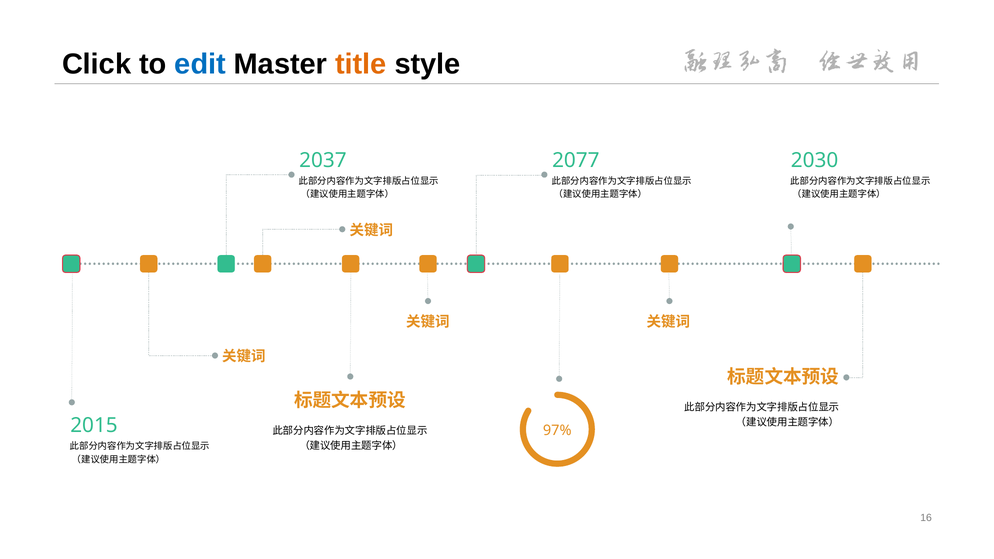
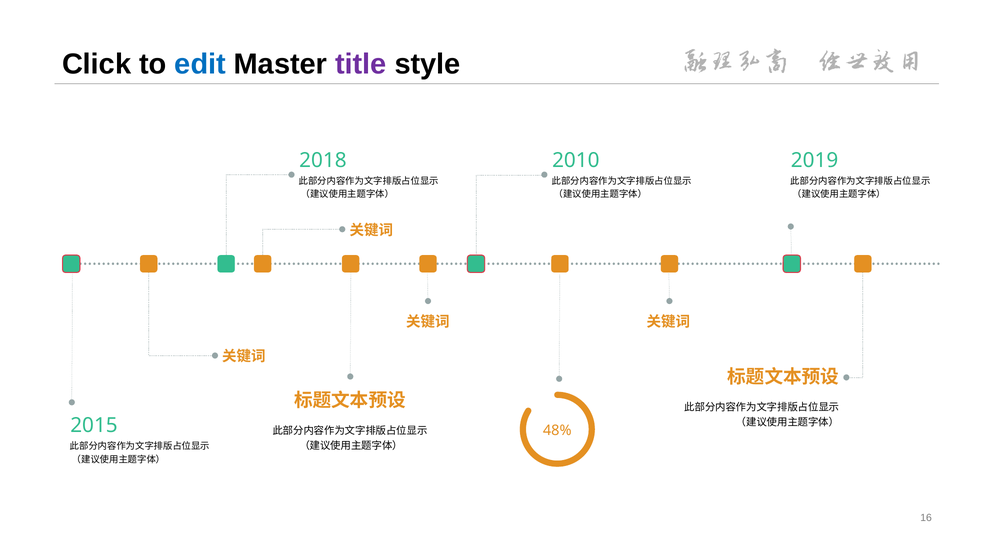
title colour: orange -> purple
2037: 2037 -> 2018
2077: 2077 -> 2010
2030: 2030 -> 2019
97%: 97% -> 48%
